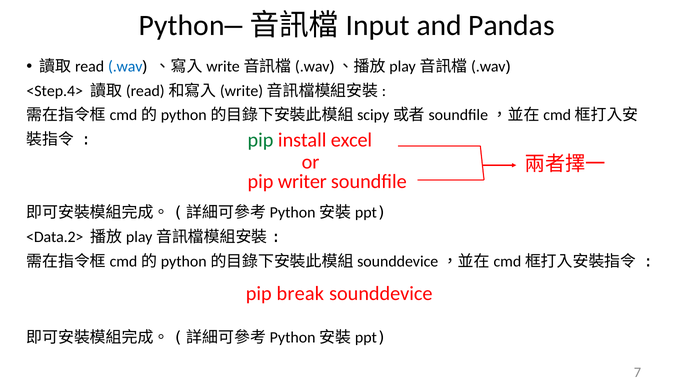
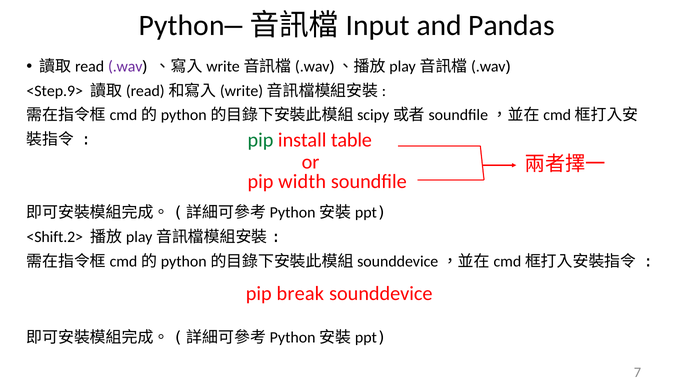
.wav colour: blue -> purple
<Step.4>: <Step.4> -> <Step.9>
excel: excel -> table
writer: writer -> width
<Data.2>: <Data.2> -> <Shift.2>
